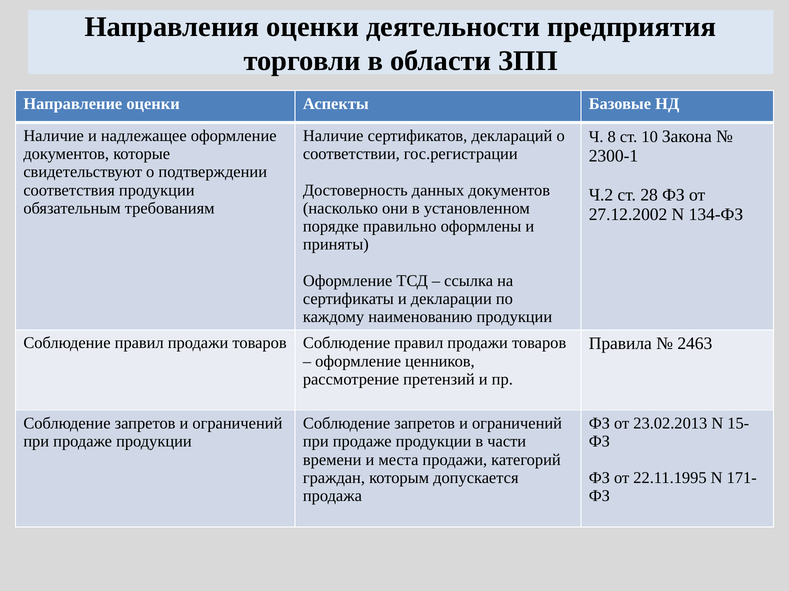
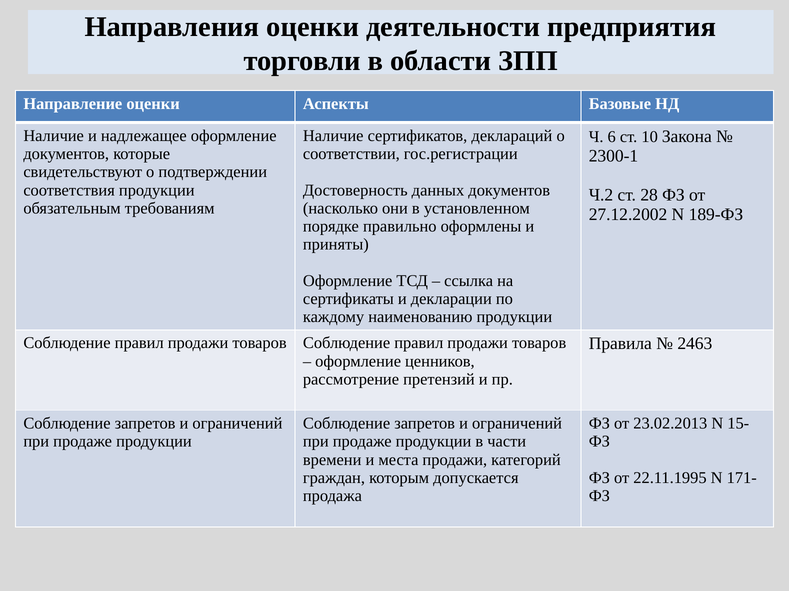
8: 8 -> 6
134-ФЗ: 134-ФЗ -> 189-ФЗ
